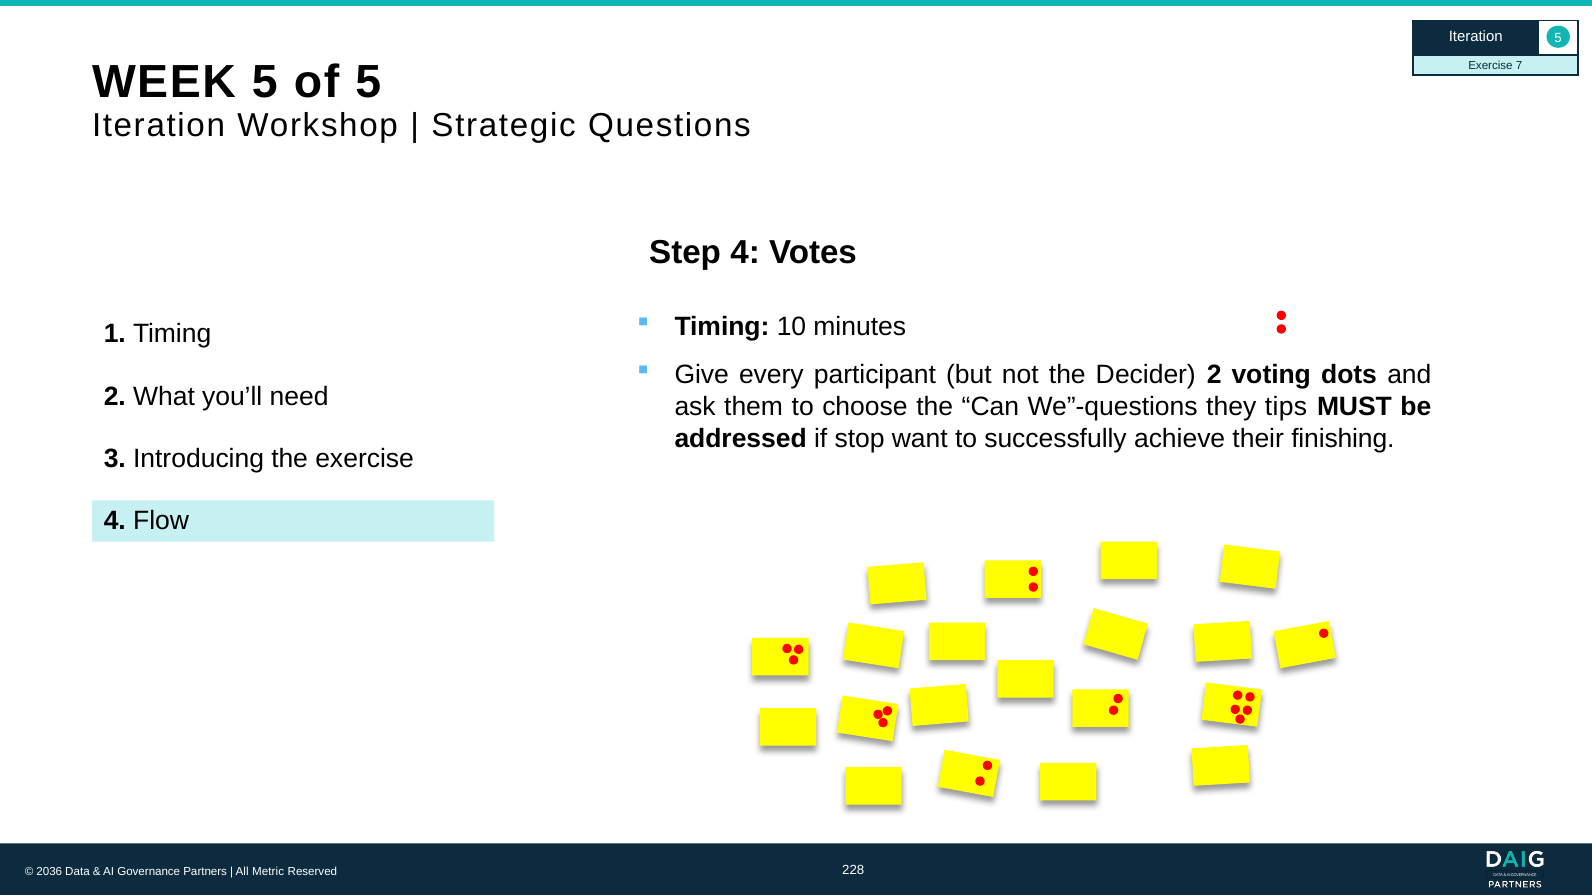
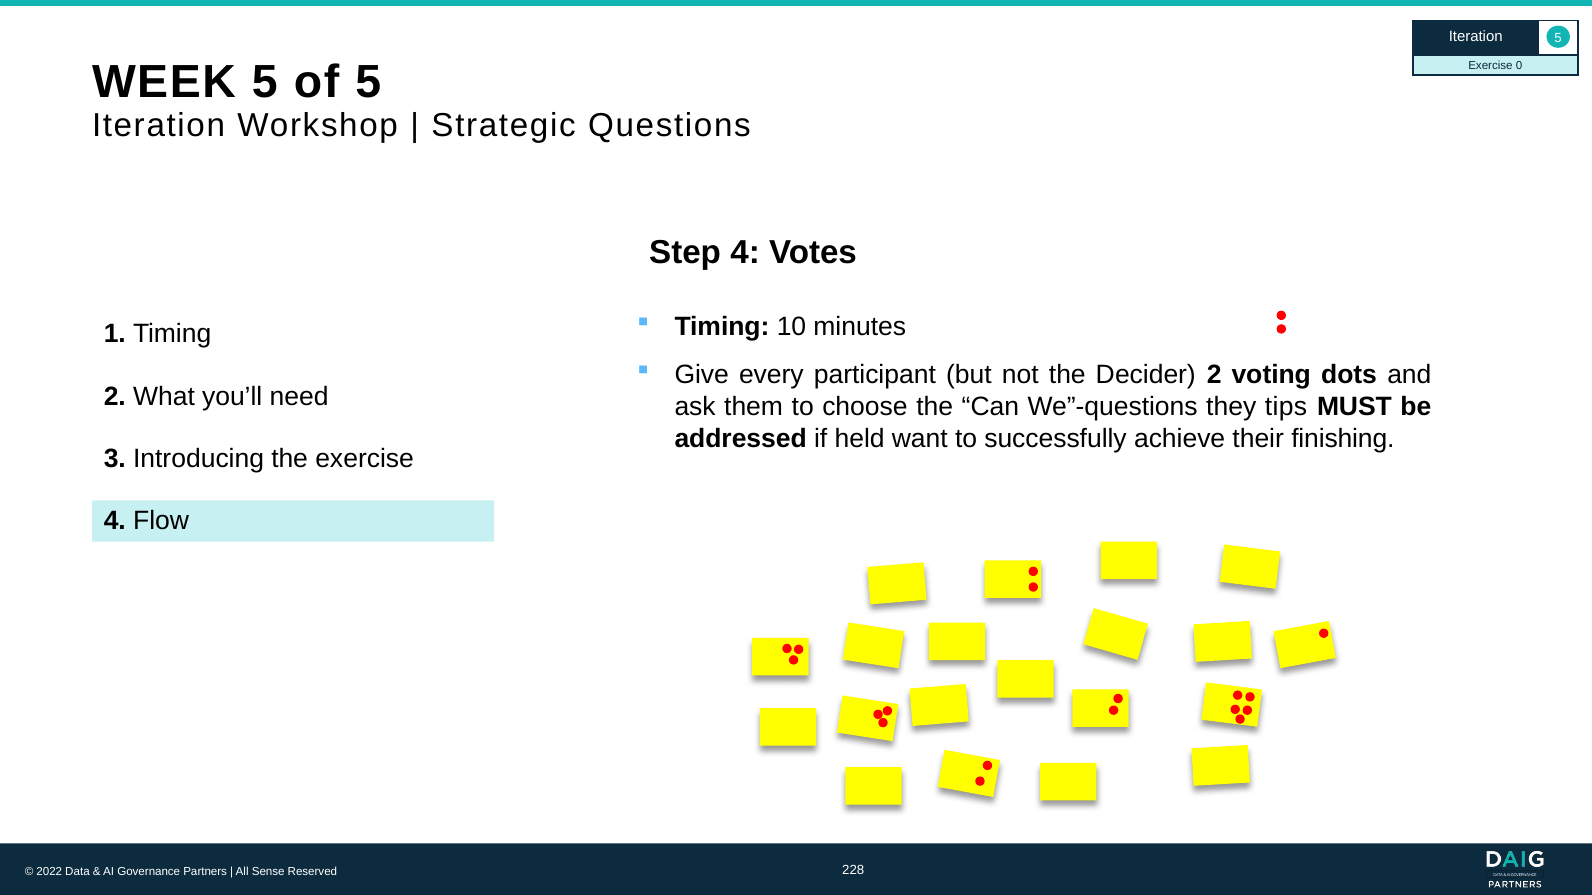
7: 7 -> 0
stop: stop -> held
2036: 2036 -> 2022
Metric: Metric -> Sense
